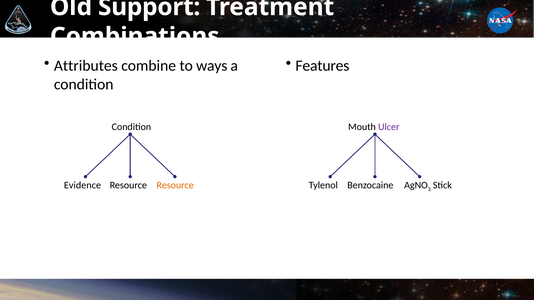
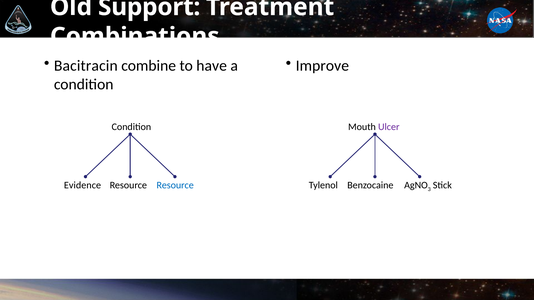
Attributes: Attributes -> Bacitracin
ways: ways -> have
Features: Features -> Improve
Resource at (175, 186) colour: orange -> blue
